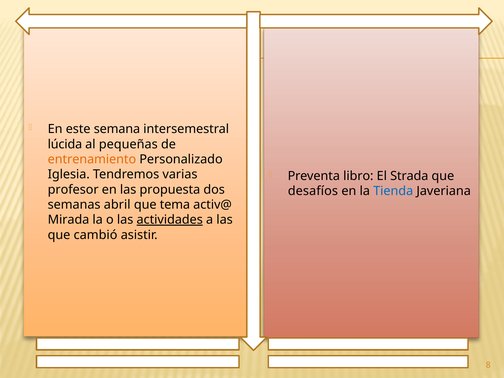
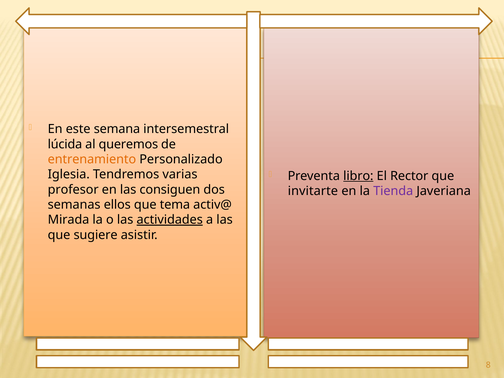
pequeñas: pequeñas -> queremos
libro underline: none -> present
Strada: Strada -> Rector
propuesta: propuesta -> consiguen
desafíos: desafíos -> invitarte
Tienda colour: blue -> purple
abril: abril -> ellos
cambió: cambió -> sugiere
